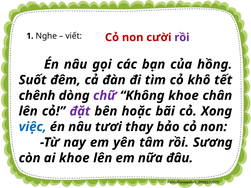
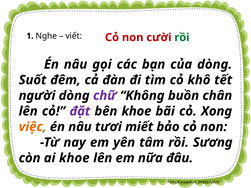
rồi at (182, 37) colour: purple -> green
của hồng: hồng -> dòng
chênh: chênh -> người
Không khoe: khoe -> buồn
bên hoặc: hoặc -> khoe
việc colour: blue -> orange
thay: thay -> miết
